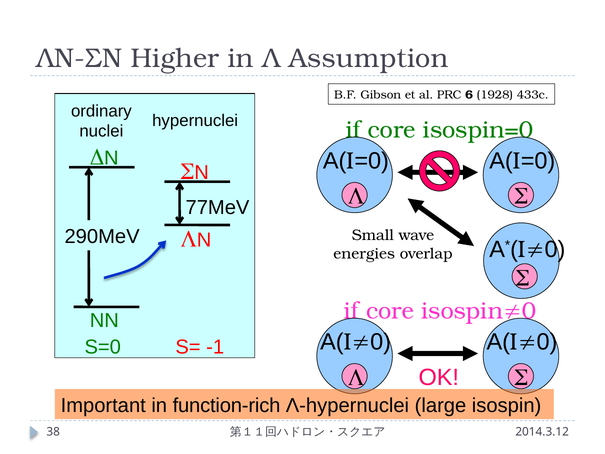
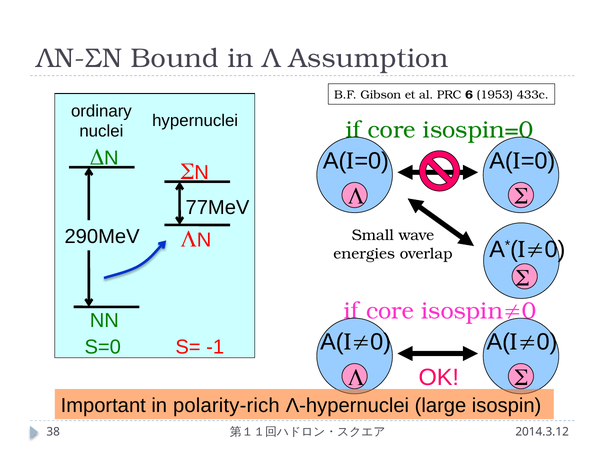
Higher: Higher -> Bound
1928: 1928 -> 1953
function-rich: function-rich -> polarity-rich
